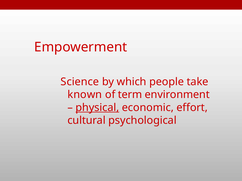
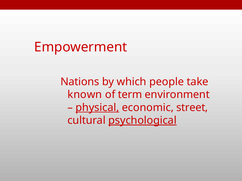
Science: Science -> Nations
effort: effort -> street
psychological underline: none -> present
